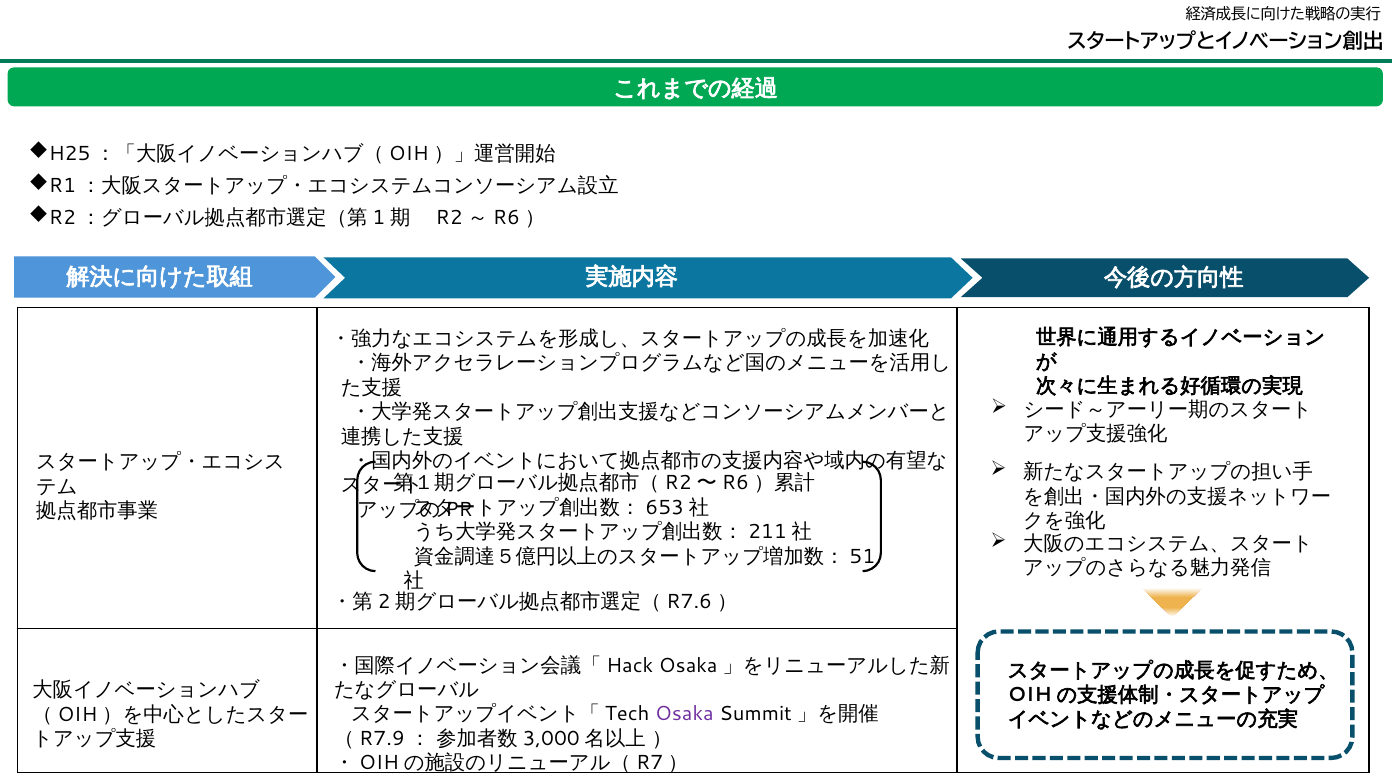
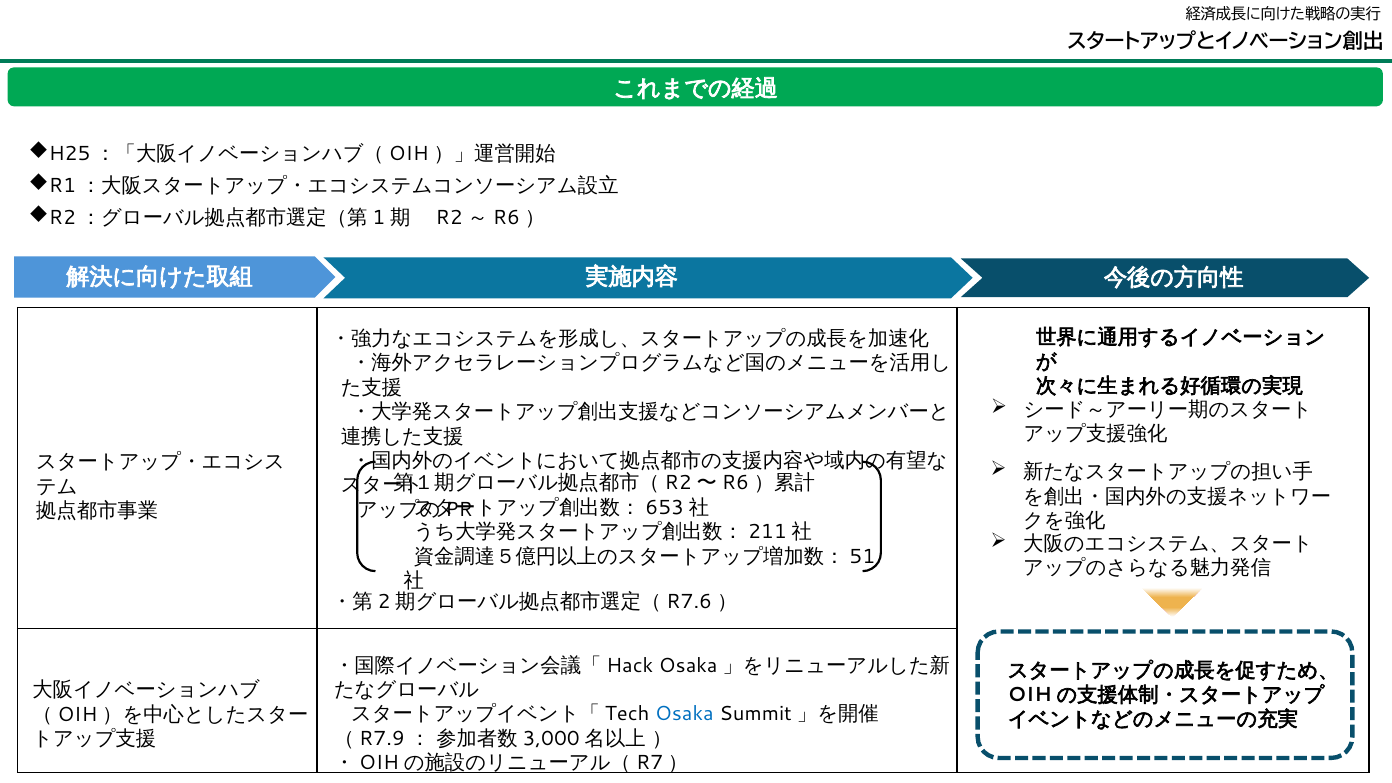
Osaka colour: purple -> blue
